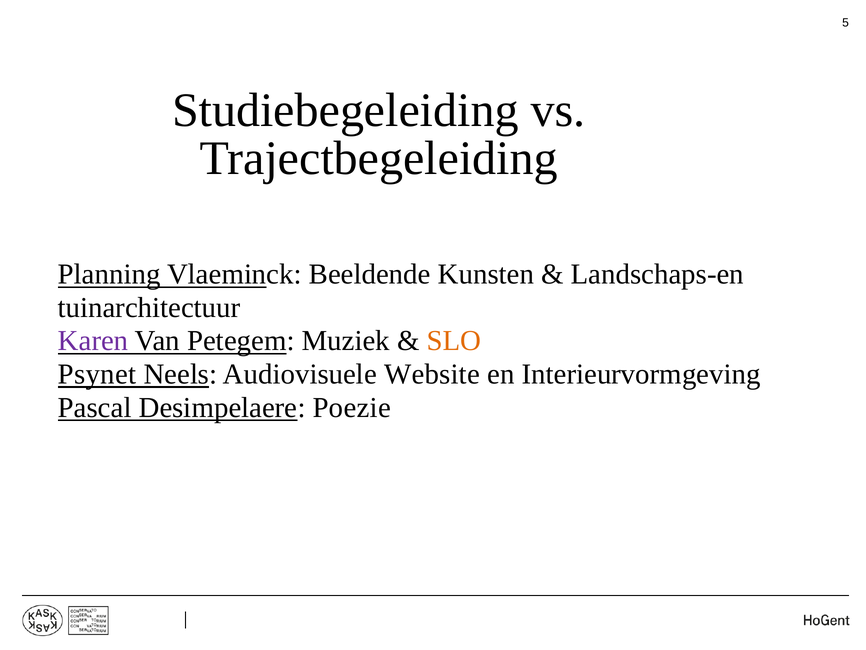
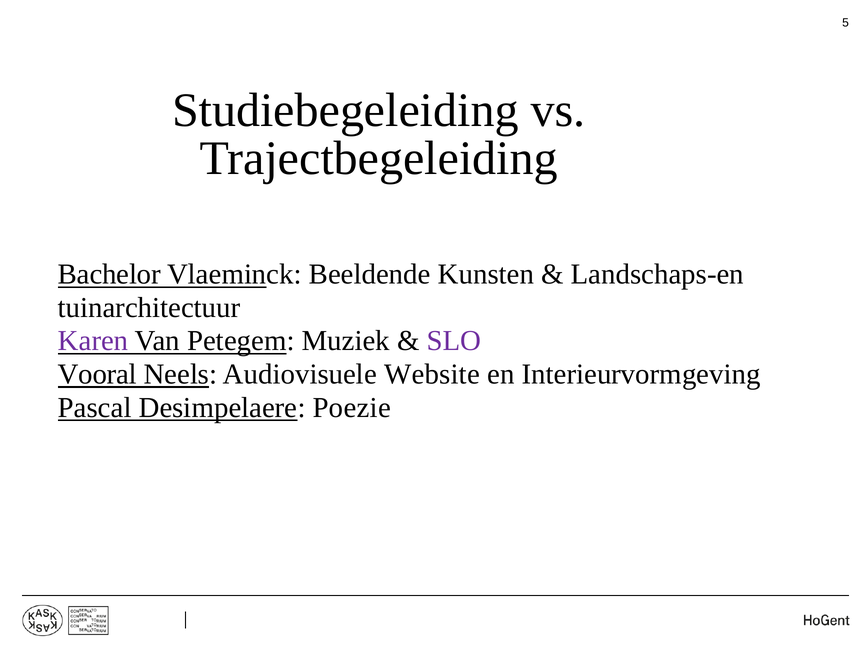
Planning: Planning -> Bachelor
SLO colour: orange -> purple
Psynet: Psynet -> Vooral
